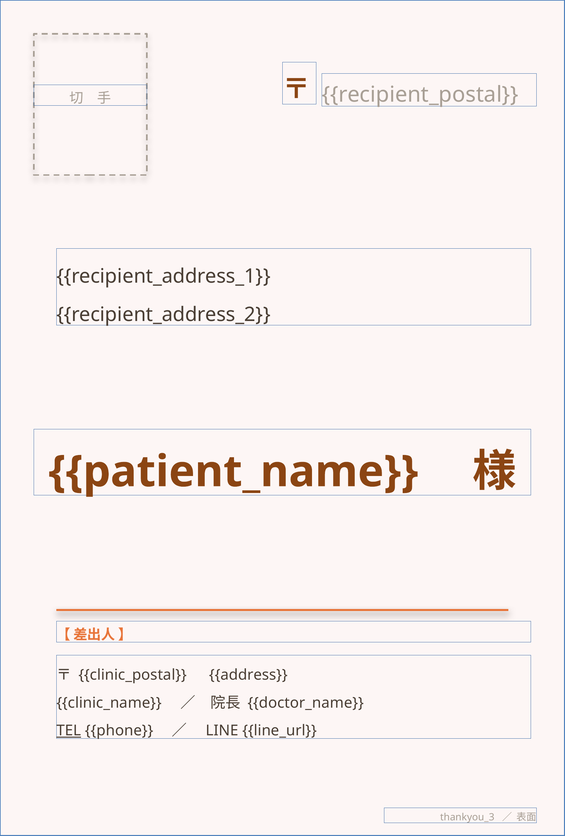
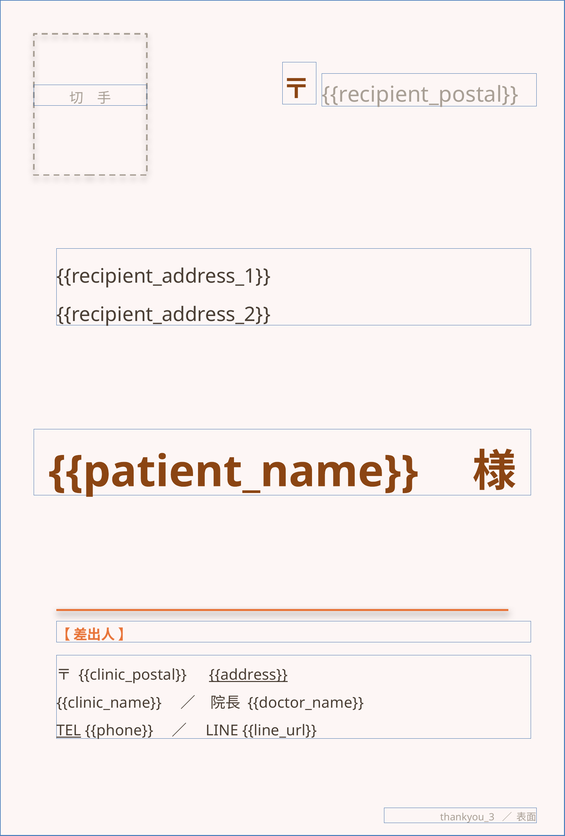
address underline: none -> present
